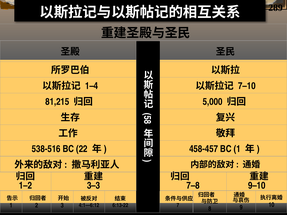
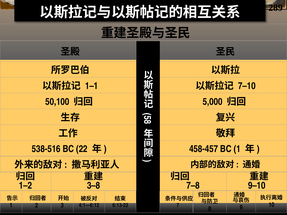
1–4: 1–4 -> 1–1
81,215: 81,215 -> 50,100
3–3: 3–3 -> 3–8
